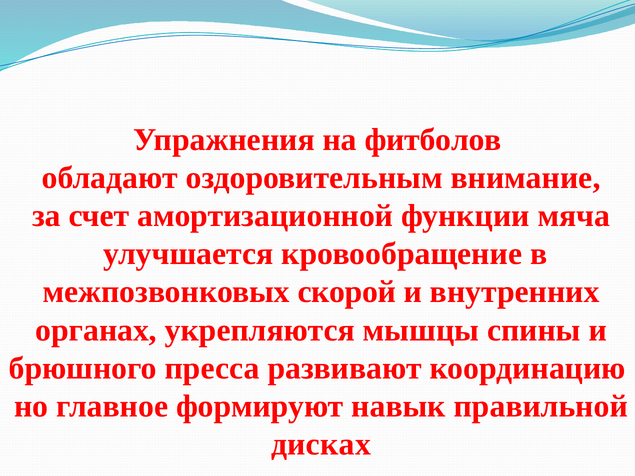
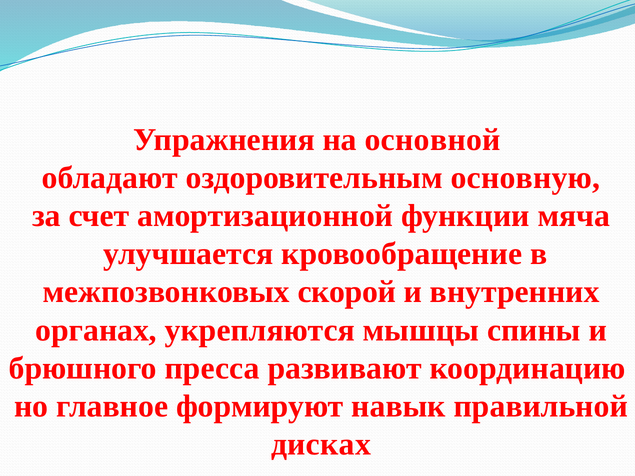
фитболов: фитболов -> основной
внимание: внимание -> основную
